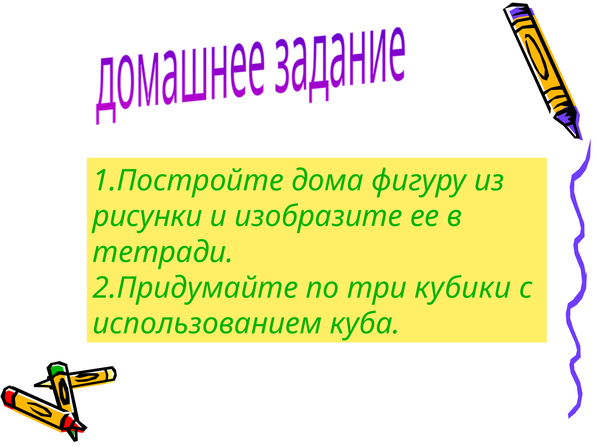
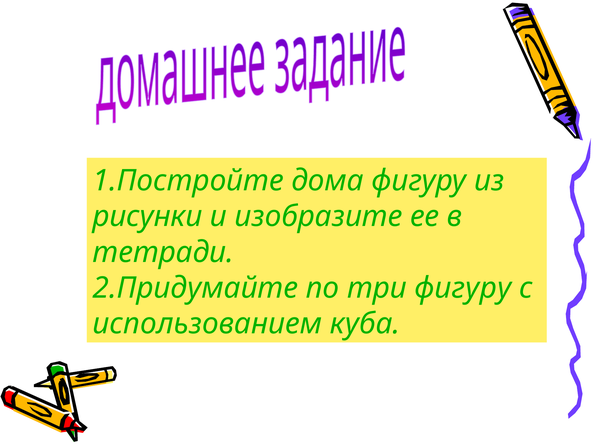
три кубики: кубики -> фигуру
